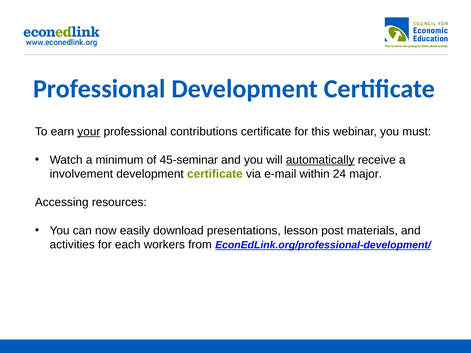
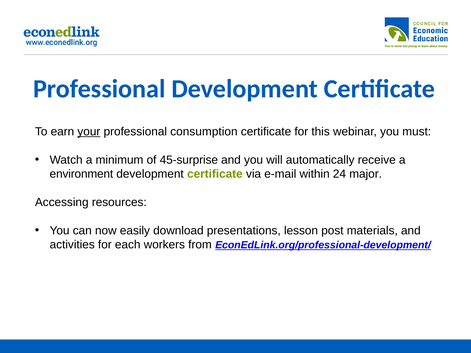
contributions: contributions -> consumption
45-seminar: 45-seminar -> 45-surprise
automatically underline: present -> none
involvement: involvement -> environment
